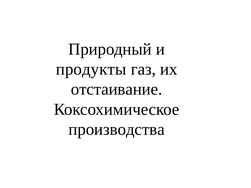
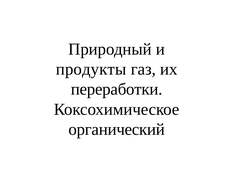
отстаивание: отстаивание -> переработки
производства: производства -> органический
